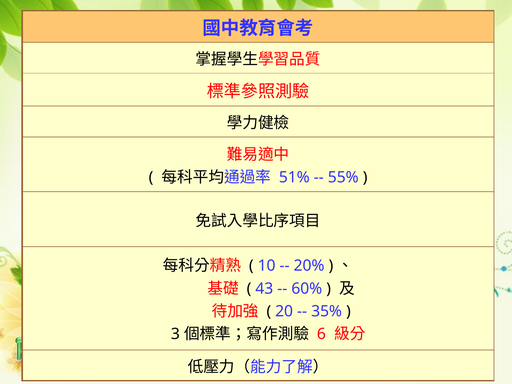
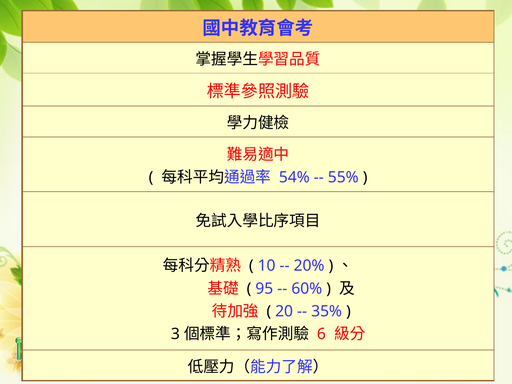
51%: 51% -> 54%
43: 43 -> 95
